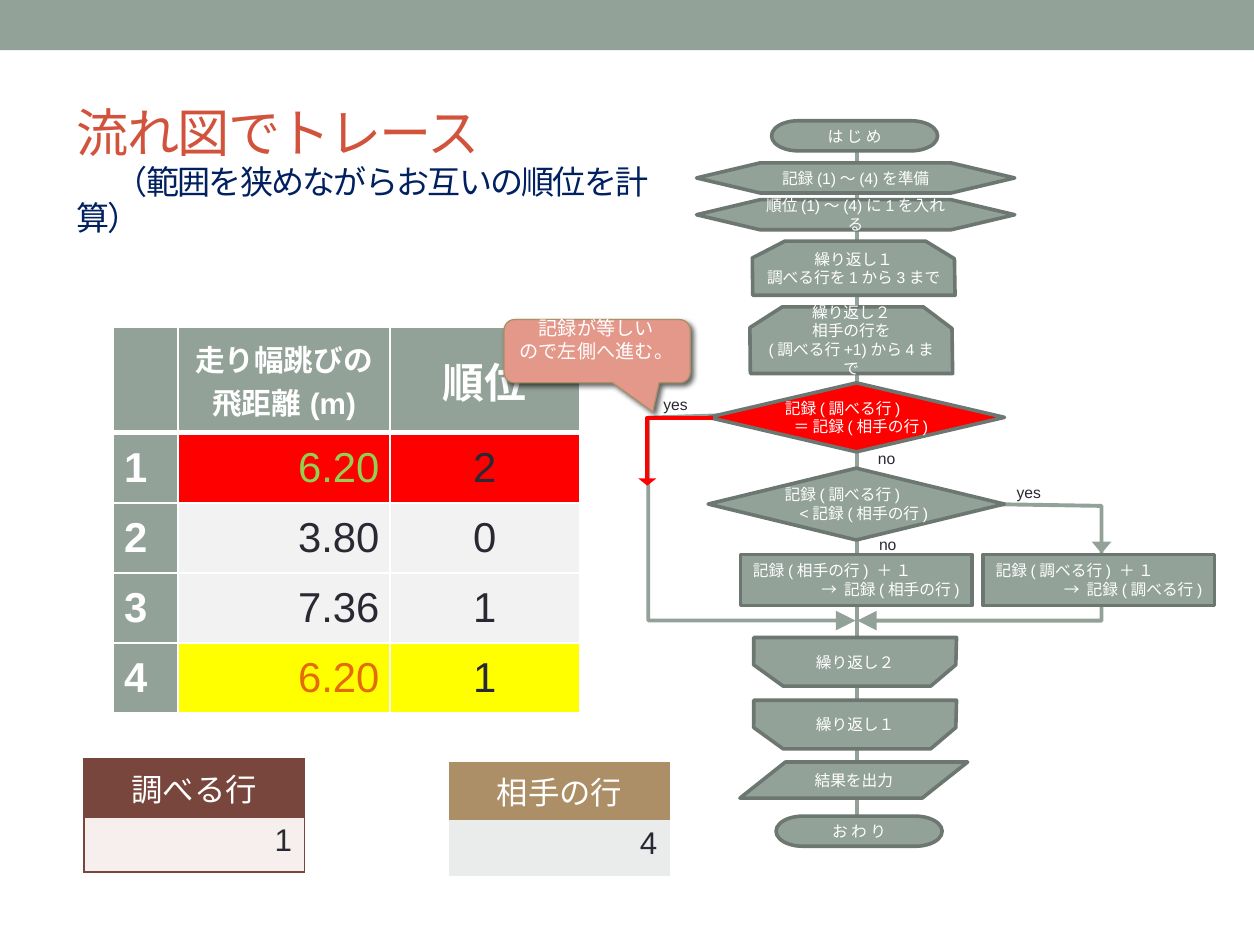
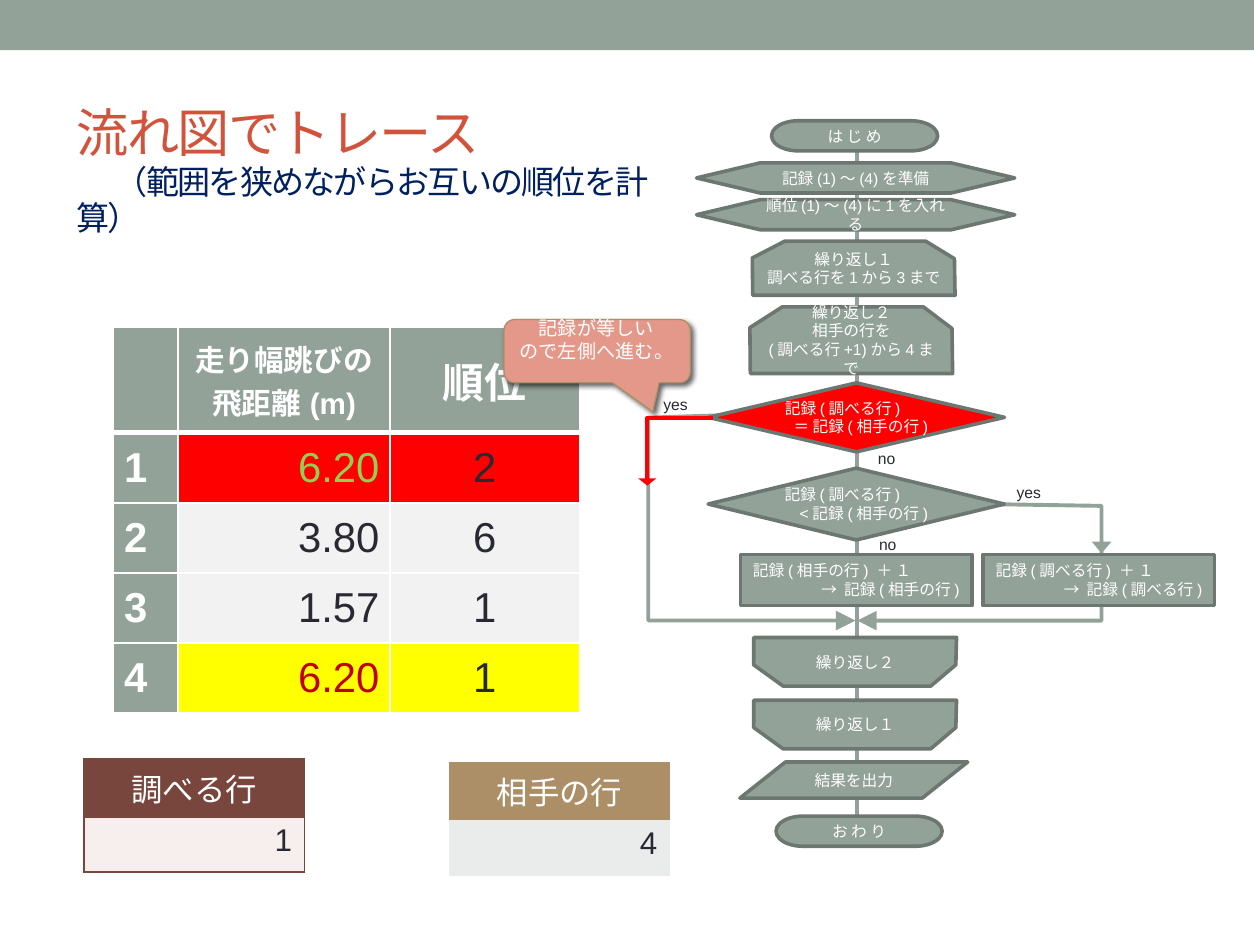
0: 0 -> 6
7.36: 7.36 -> 1.57
6.20 at (339, 679) colour: orange -> red
